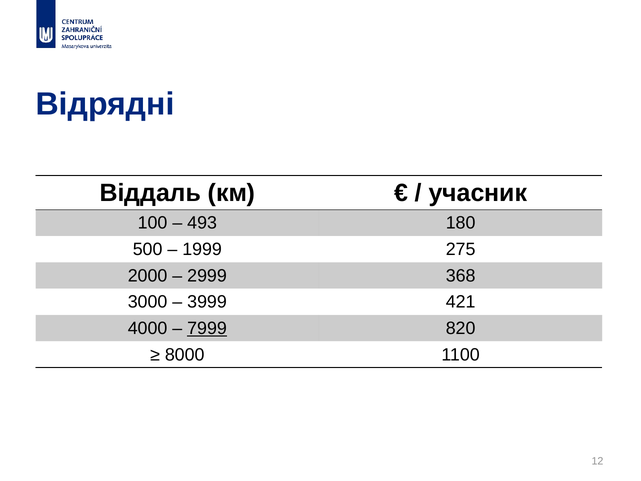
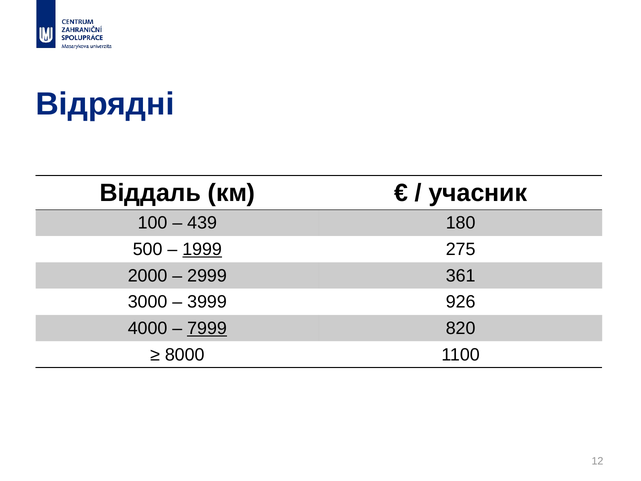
493: 493 -> 439
1999 underline: none -> present
368: 368 -> 361
421: 421 -> 926
